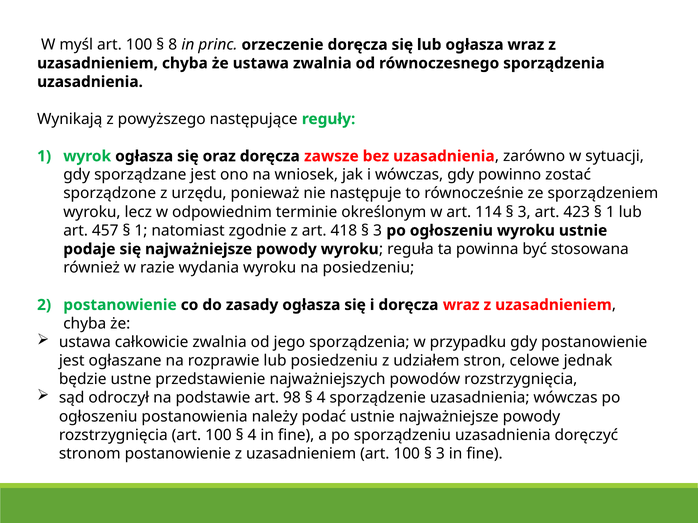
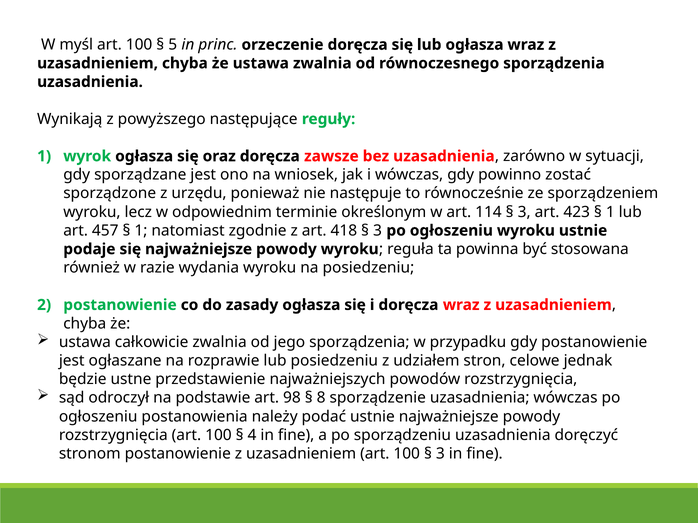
8: 8 -> 5
4 at (321, 398): 4 -> 8
